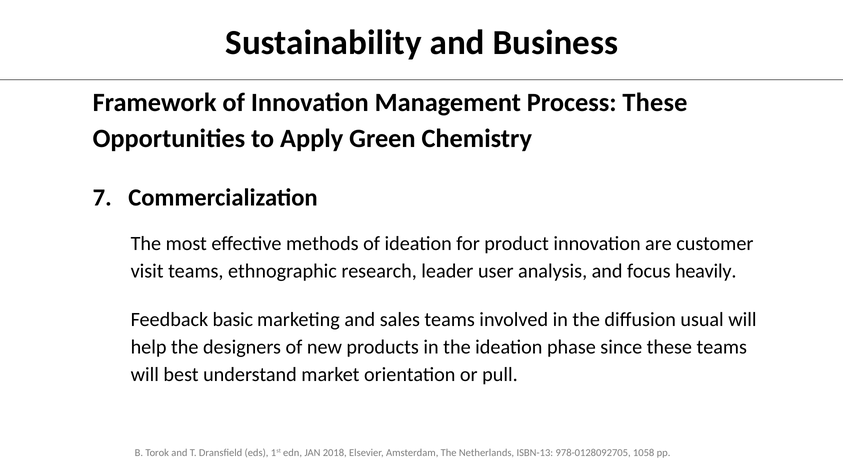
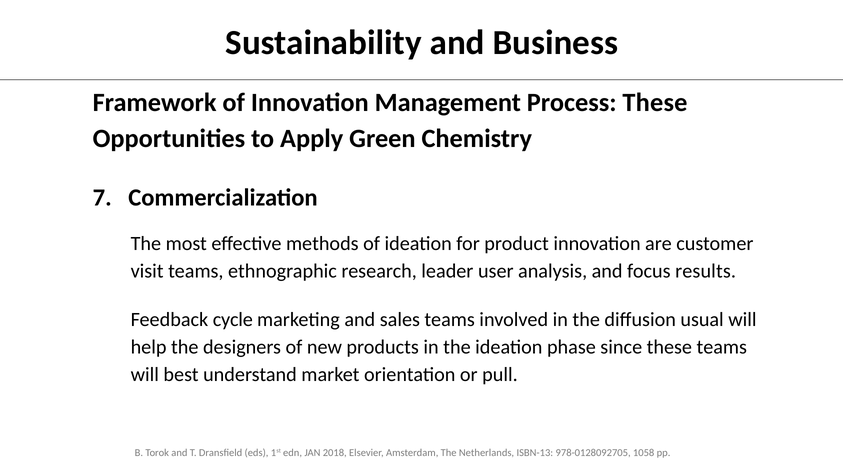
heavily: heavily -> results
basic: basic -> cycle
